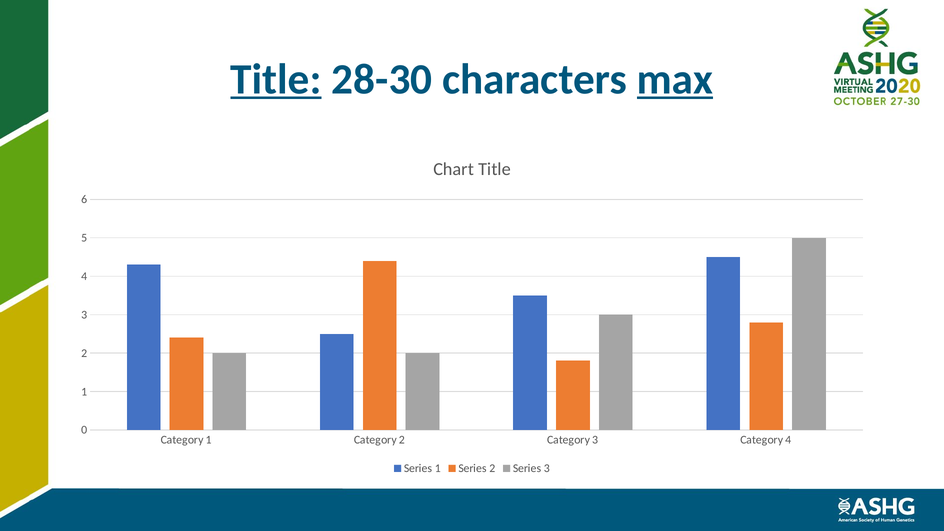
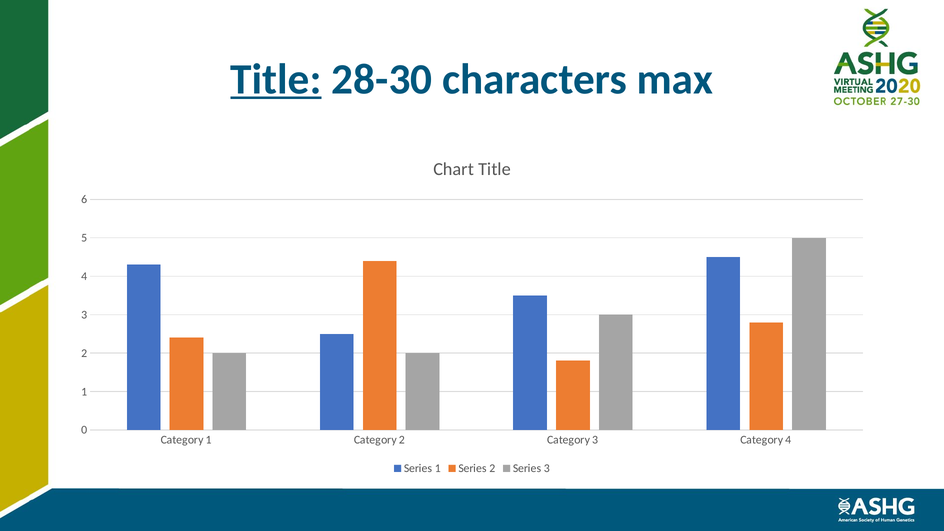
max underline: present -> none
